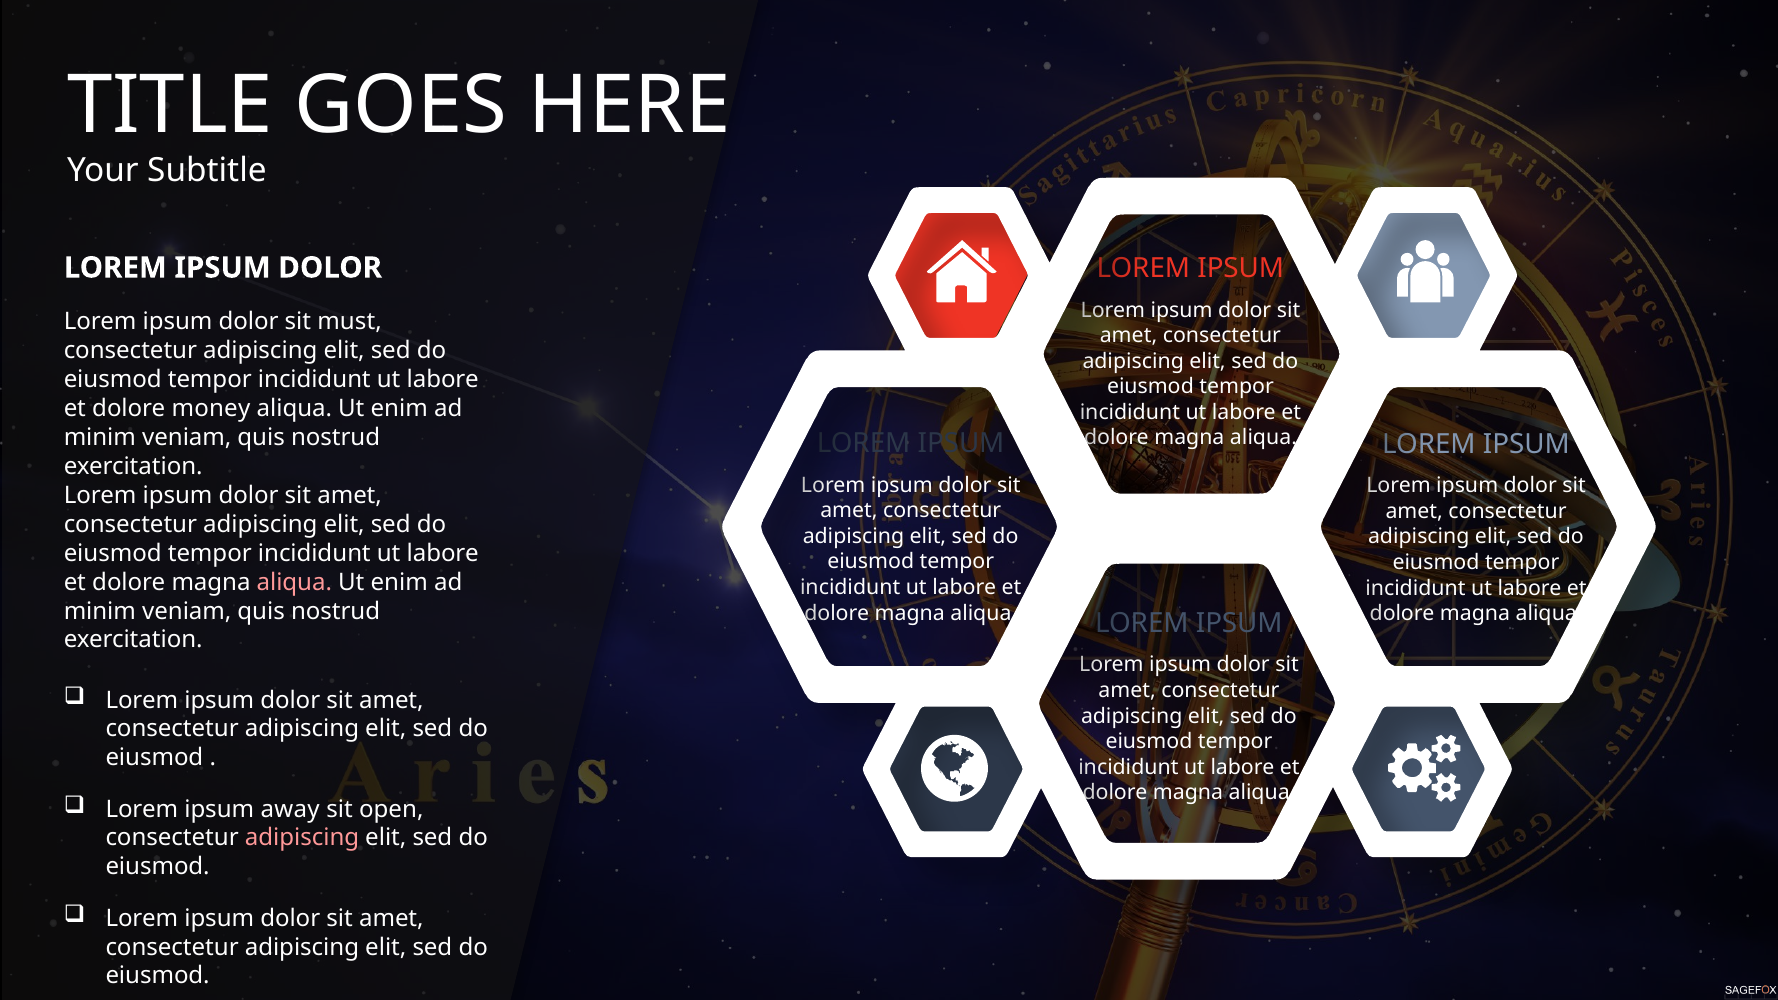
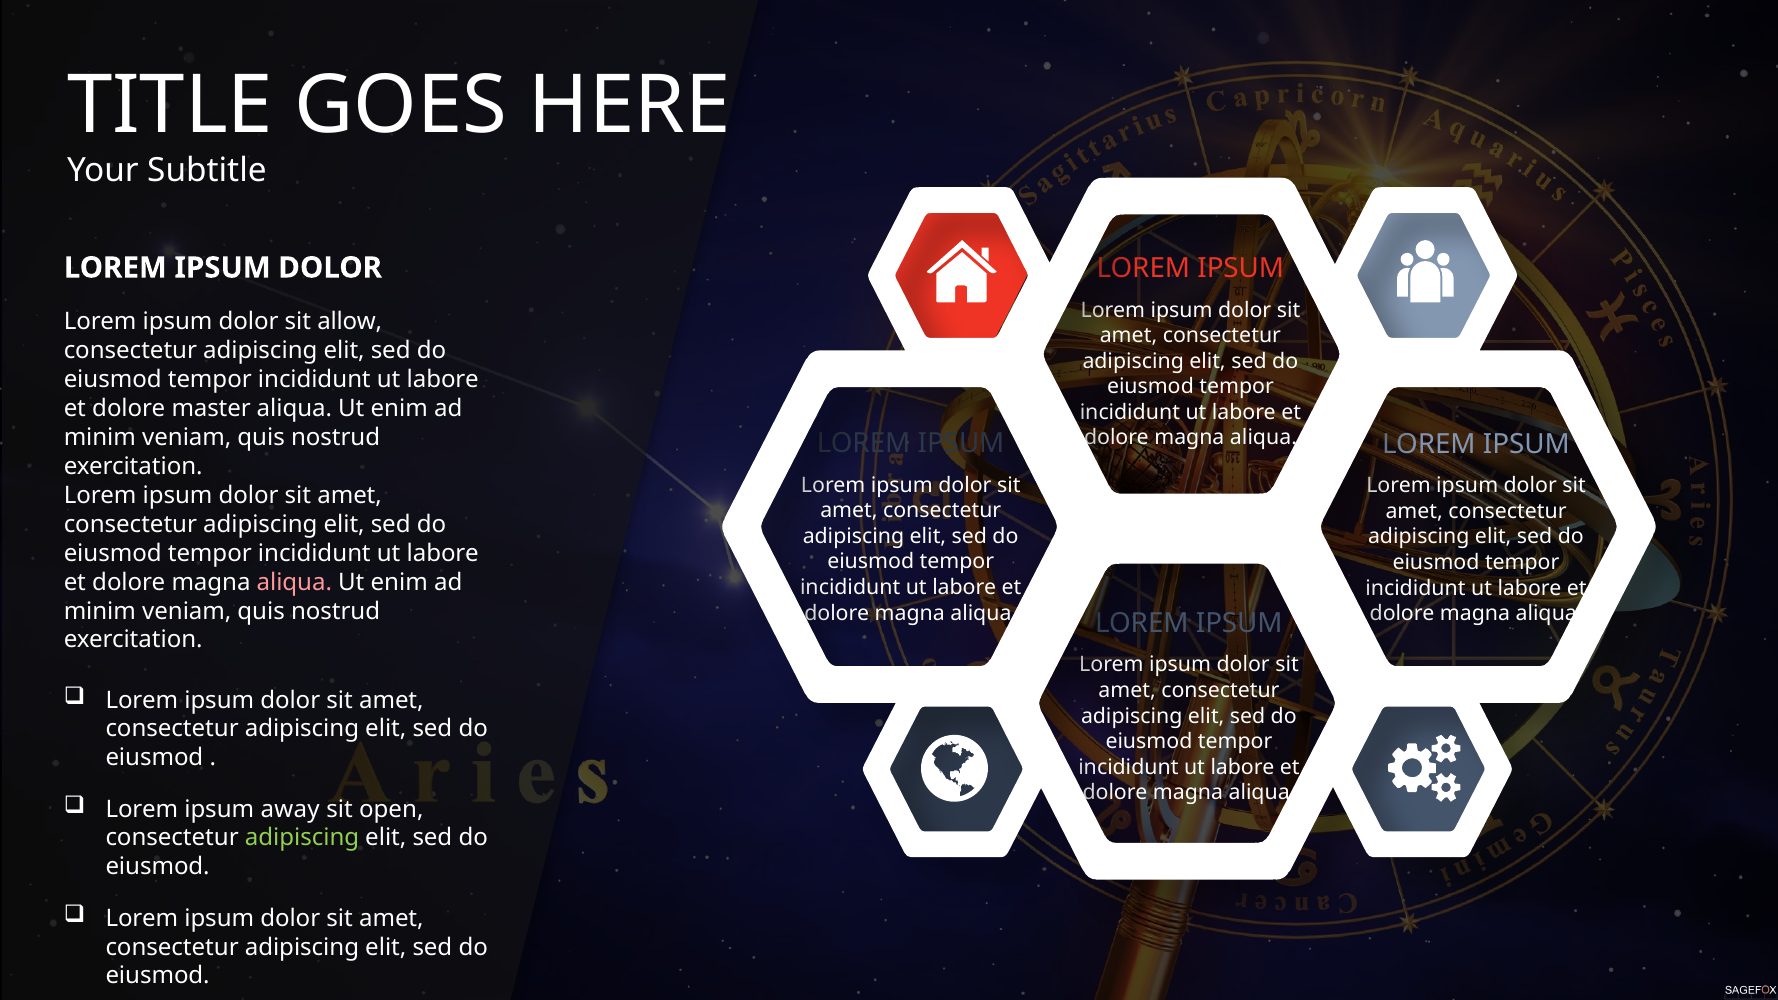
must: must -> allow
money: money -> master
adipiscing at (302, 838) colour: pink -> light green
